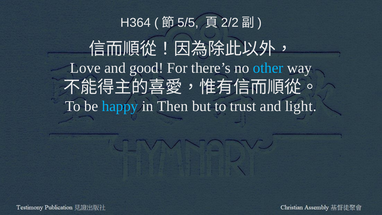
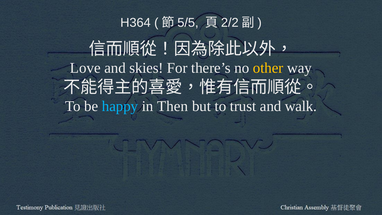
good: good -> skies
other colour: light blue -> yellow
light: light -> walk
